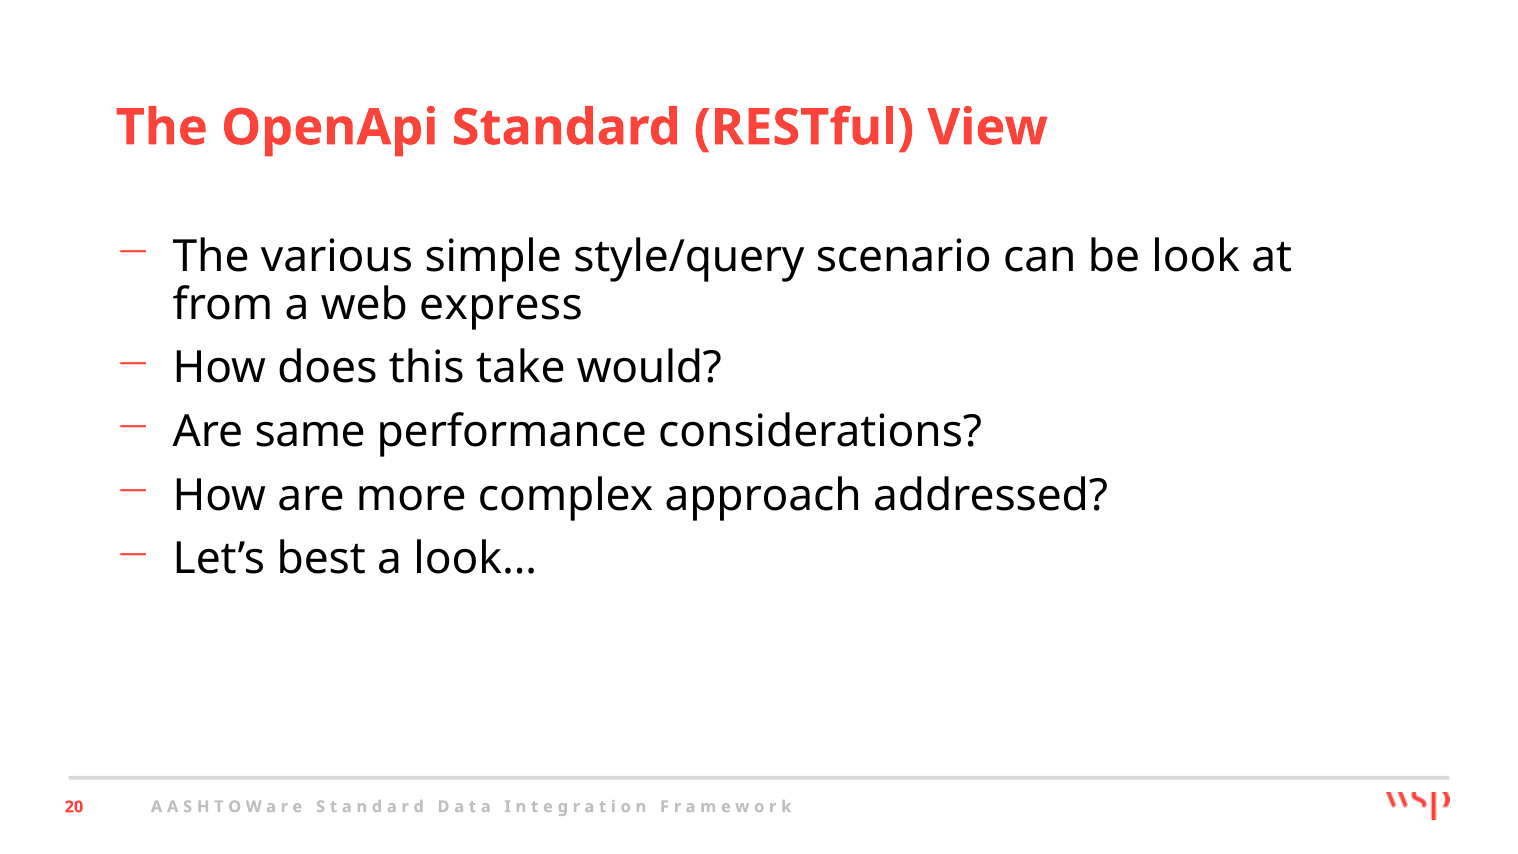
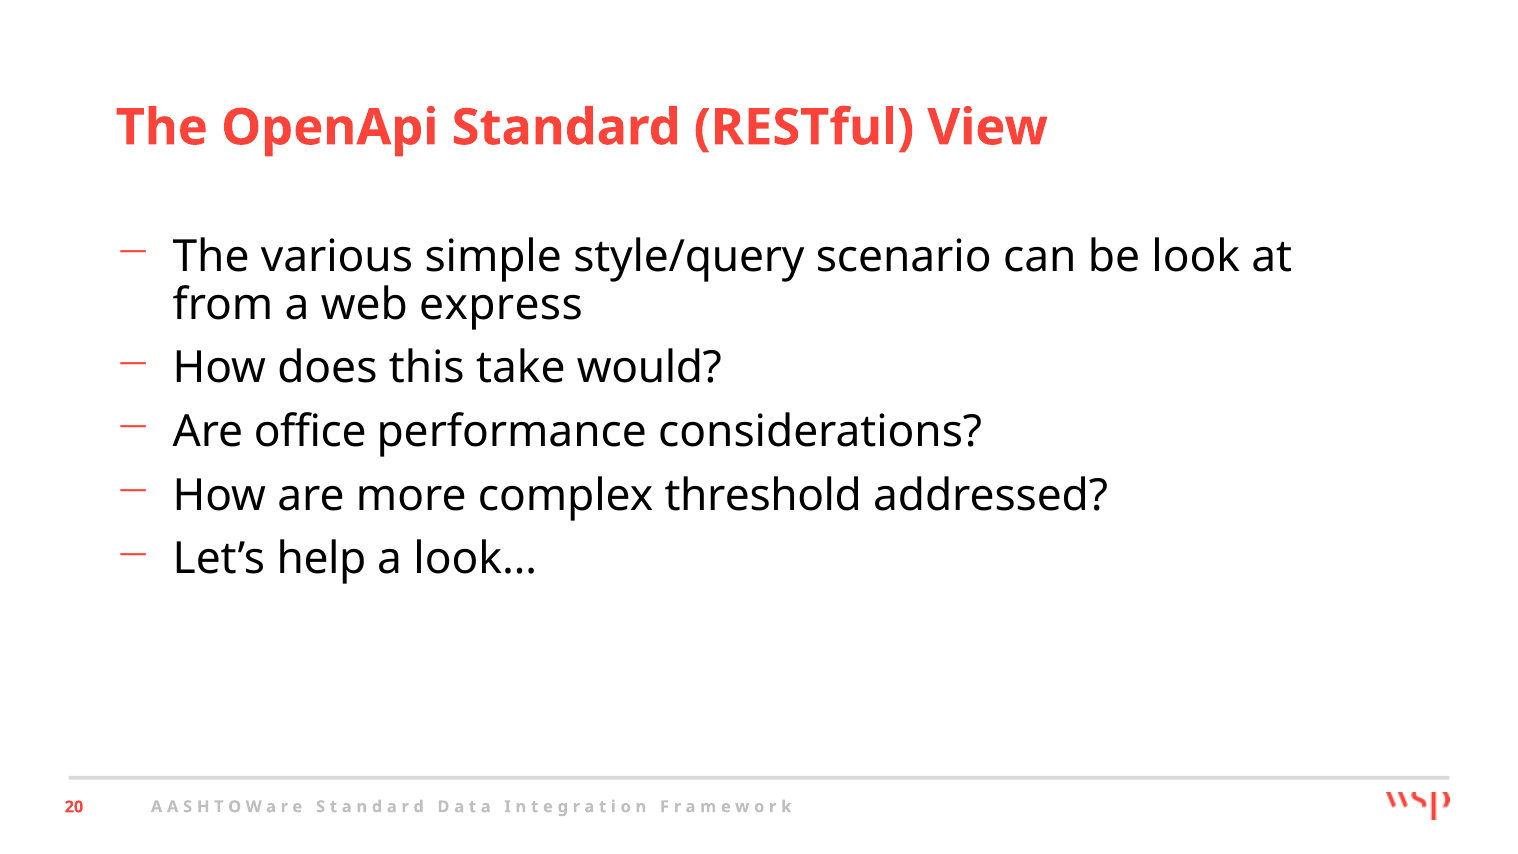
same: same -> office
approach: approach -> threshold
best: best -> help
